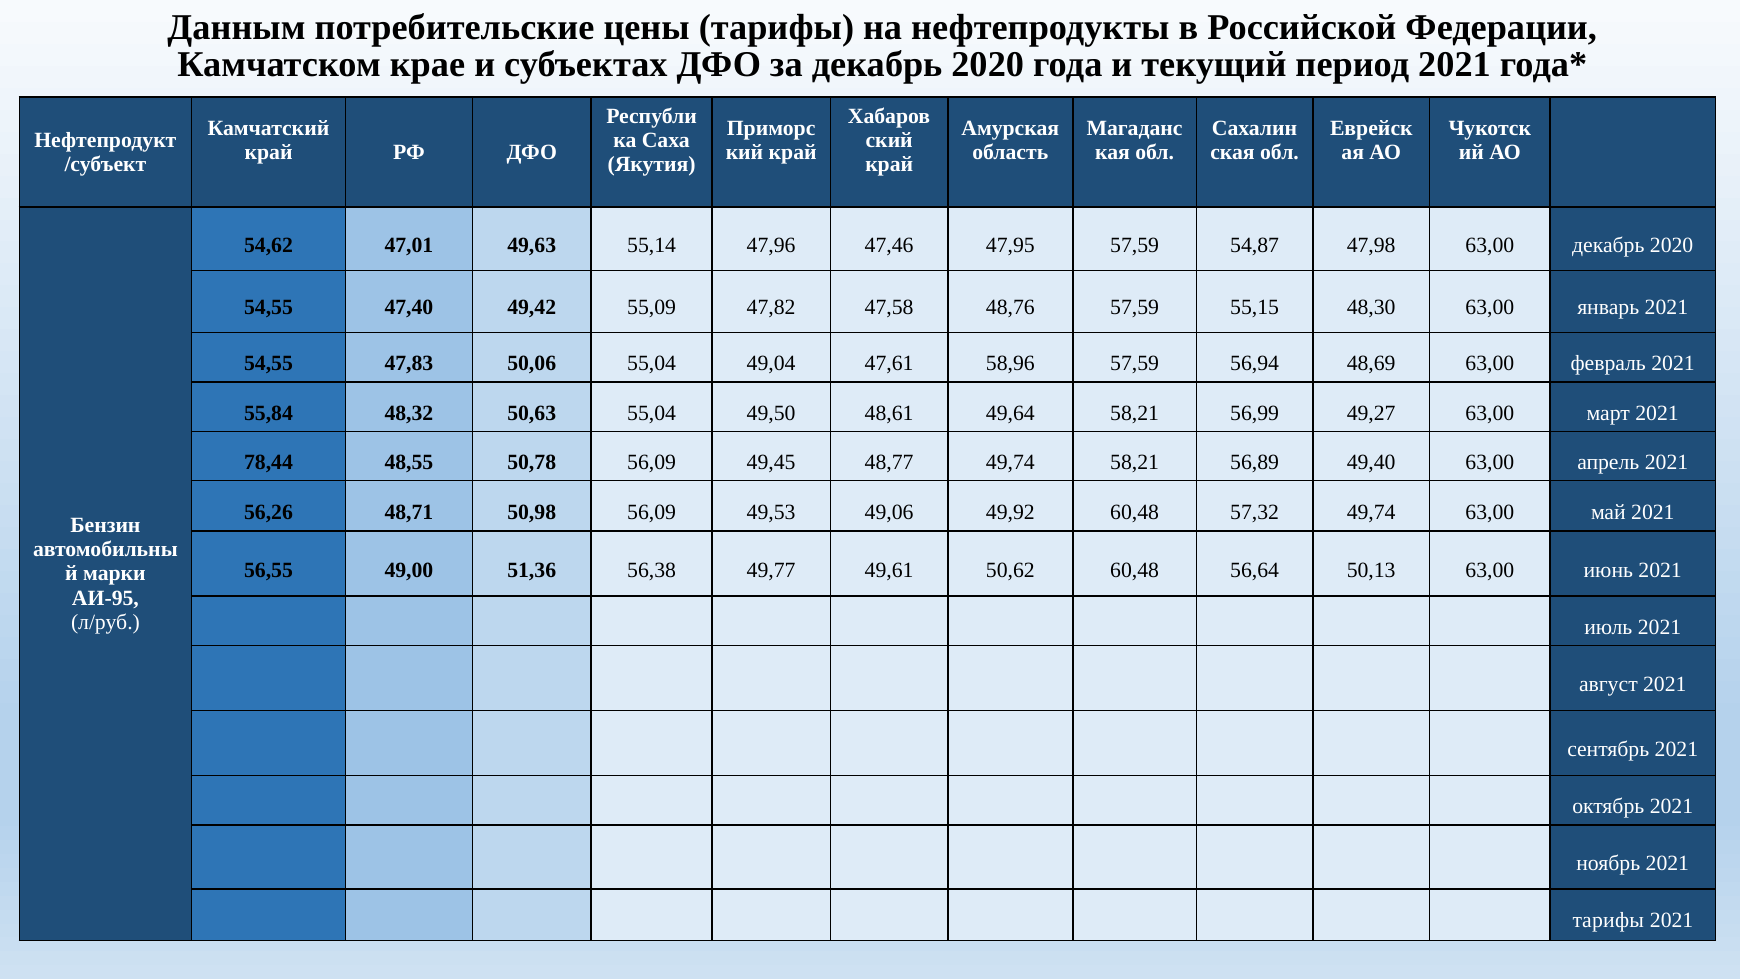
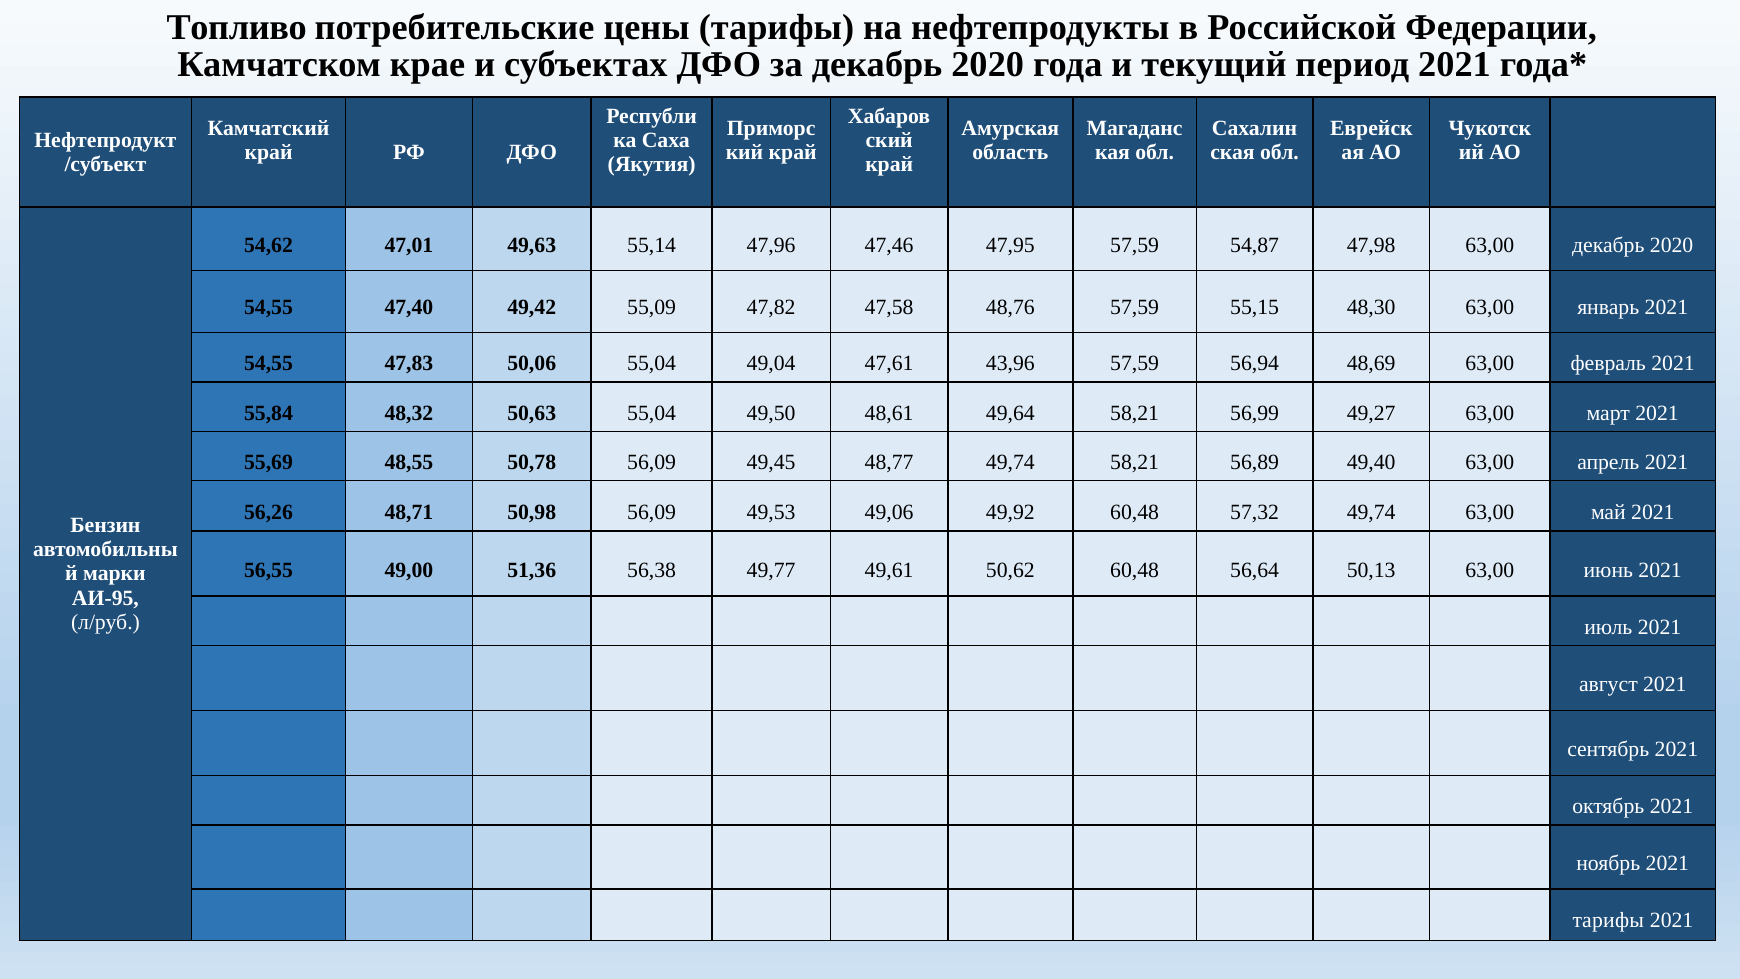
Данным: Данным -> Топливо
58,96: 58,96 -> 43,96
78,44: 78,44 -> 55,69
